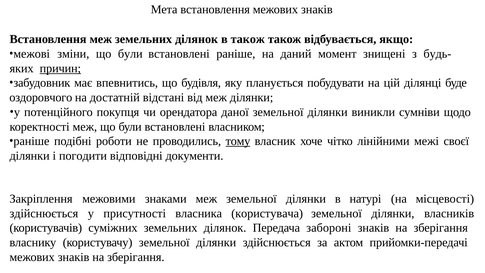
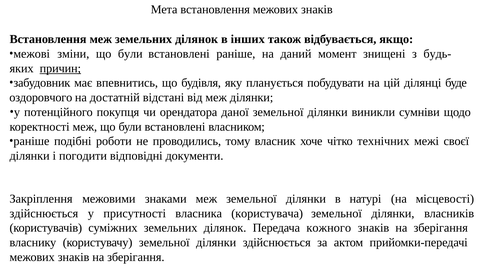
в також: також -> інших
тому underline: present -> none
лінійними: лінійними -> технічних
забороні: забороні -> кожного
